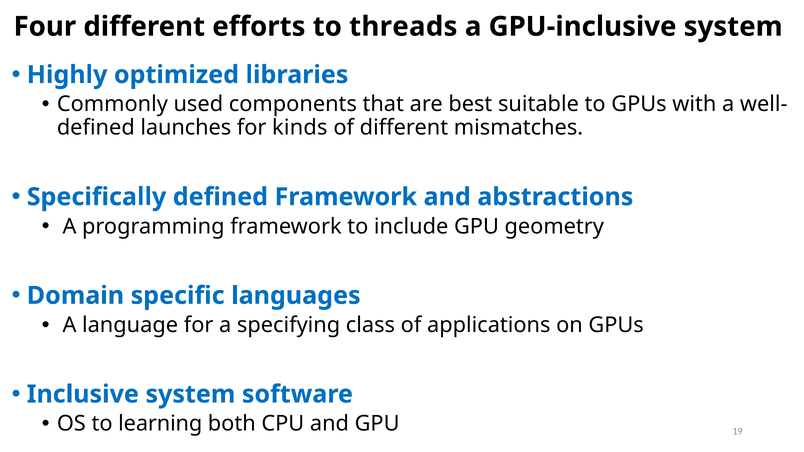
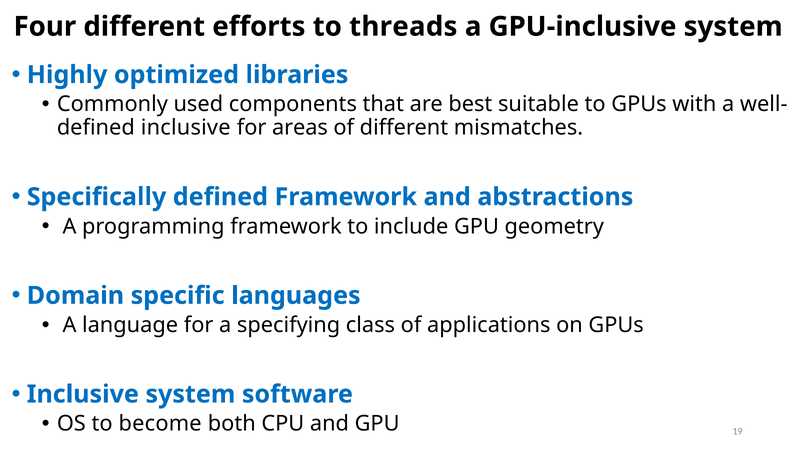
defined launches: launches -> inclusive
kinds: kinds -> areas
learning: learning -> become
